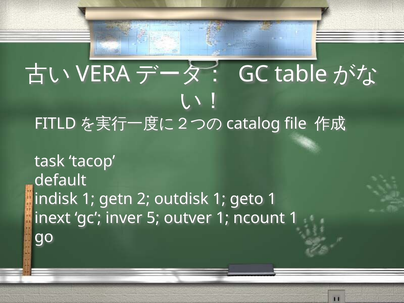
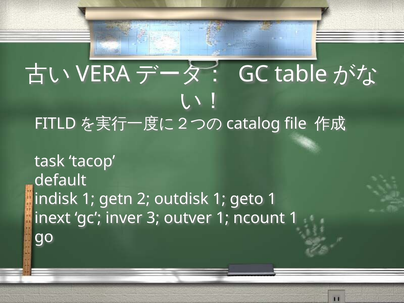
5: 5 -> 3
